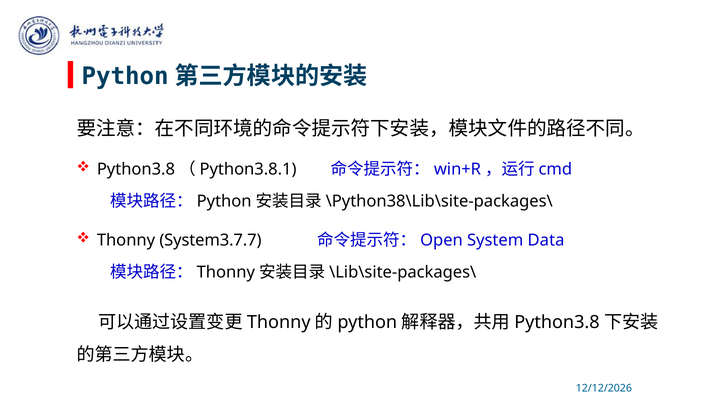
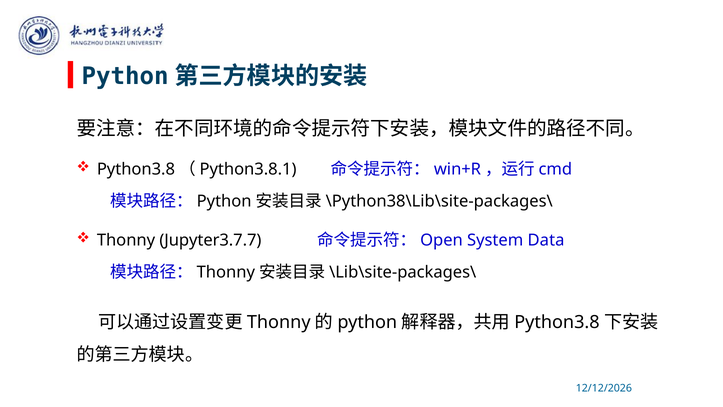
System3.7.7: System3.7.7 -> Jupyter3.7.7
